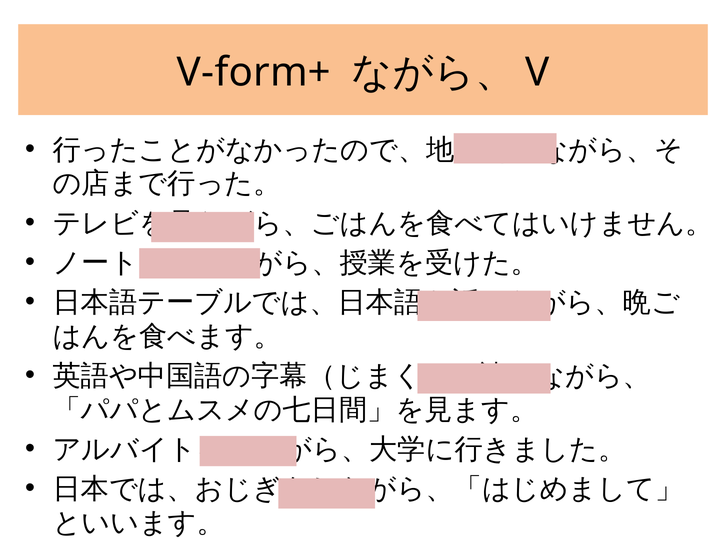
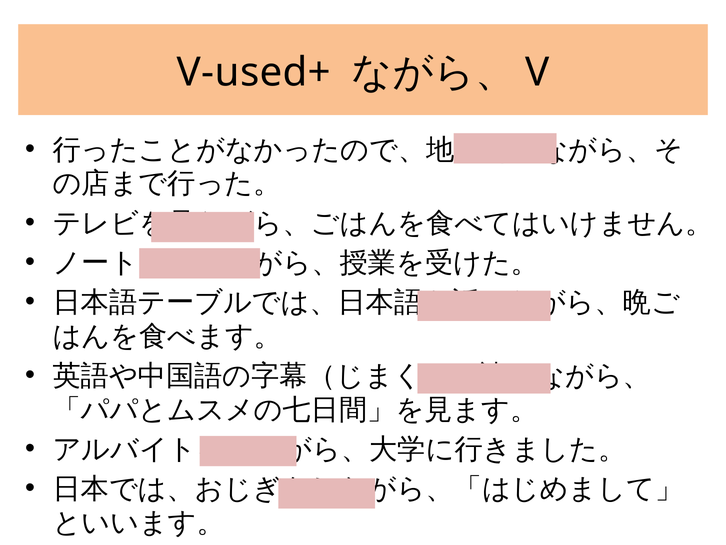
V-form+: V-form+ -> V-used+
